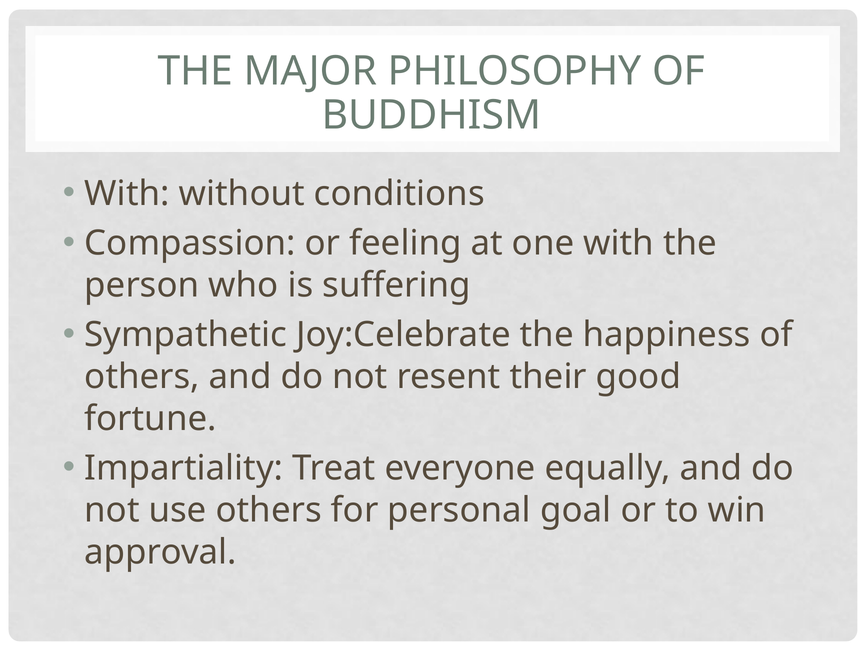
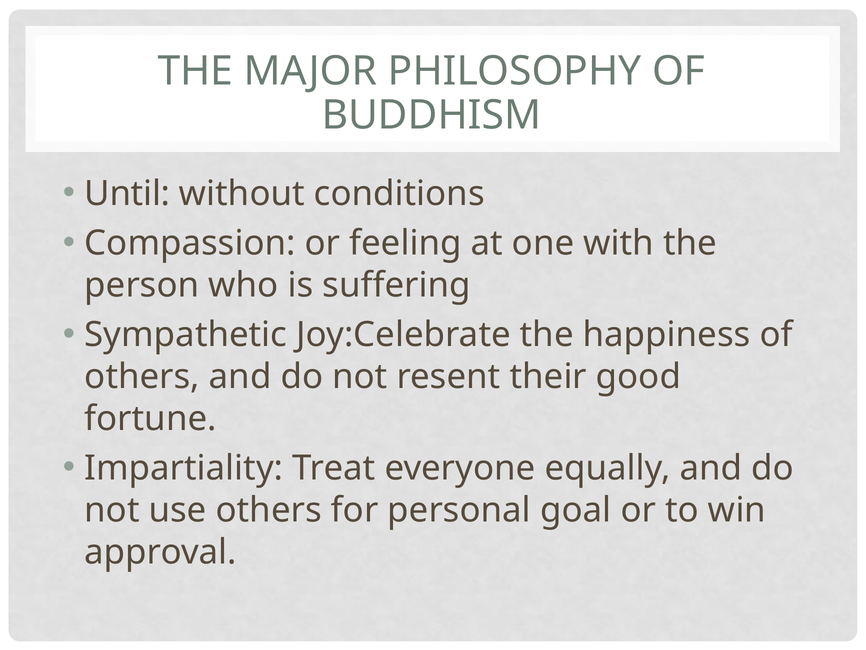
With at (127, 194): With -> Until
